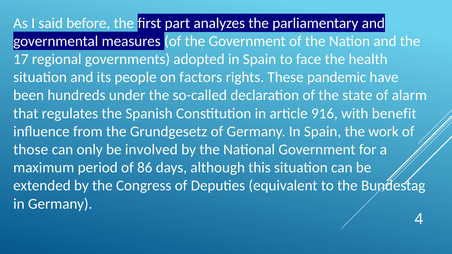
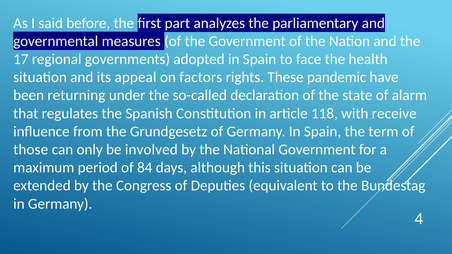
people: people -> appeal
hundreds: hundreds -> returning
916: 916 -> 118
benefit: benefit -> receive
work: work -> term
86: 86 -> 84
